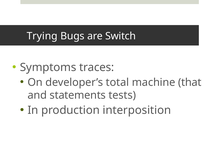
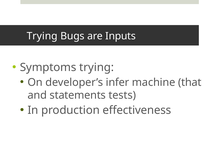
Switch: Switch -> Inputs
Symptoms traces: traces -> trying
total: total -> infer
interposition: interposition -> effectiveness
